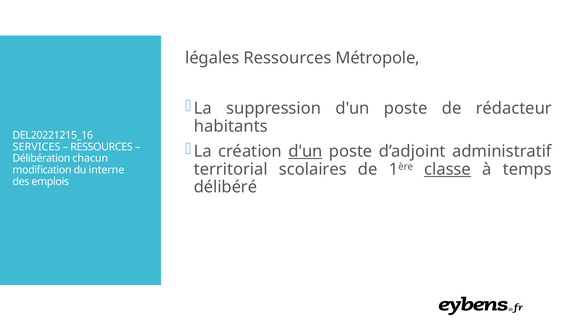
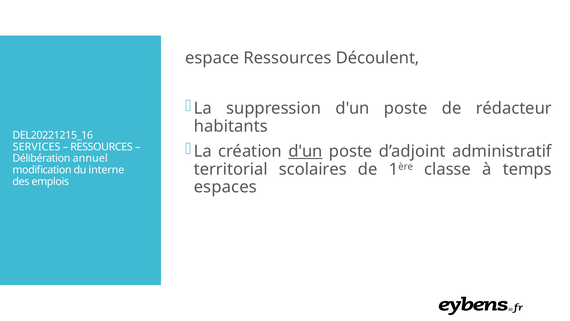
légales: légales -> espace
Métropole: Métropole -> Découlent
chacun: chacun -> annuel
classe underline: present -> none
délibéré: délibéré -> espaces
